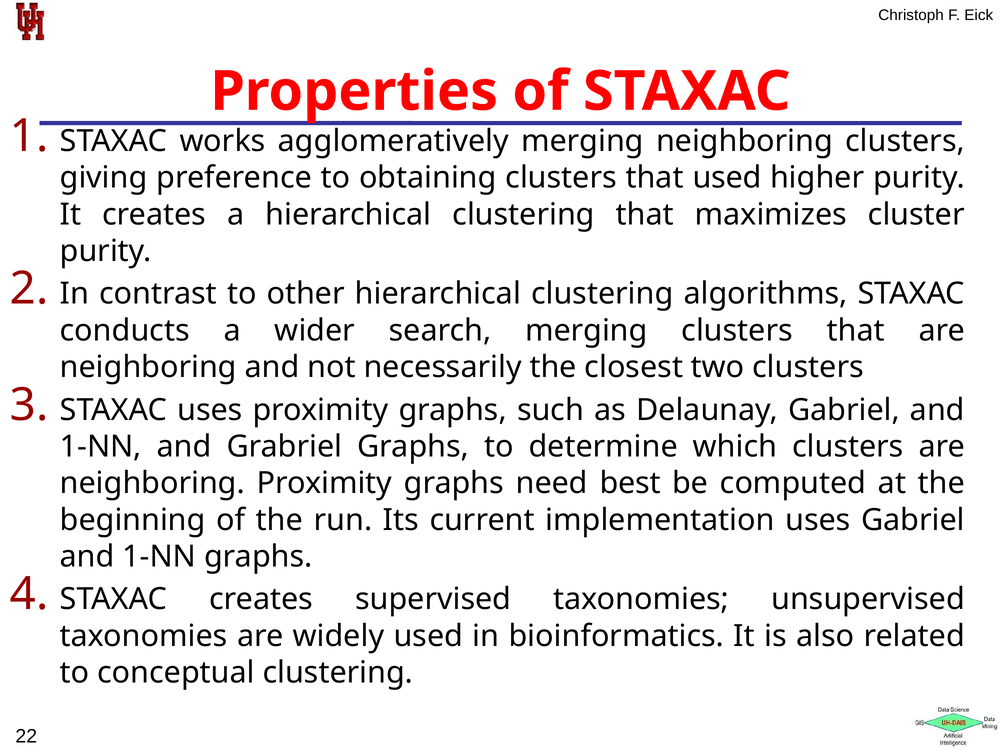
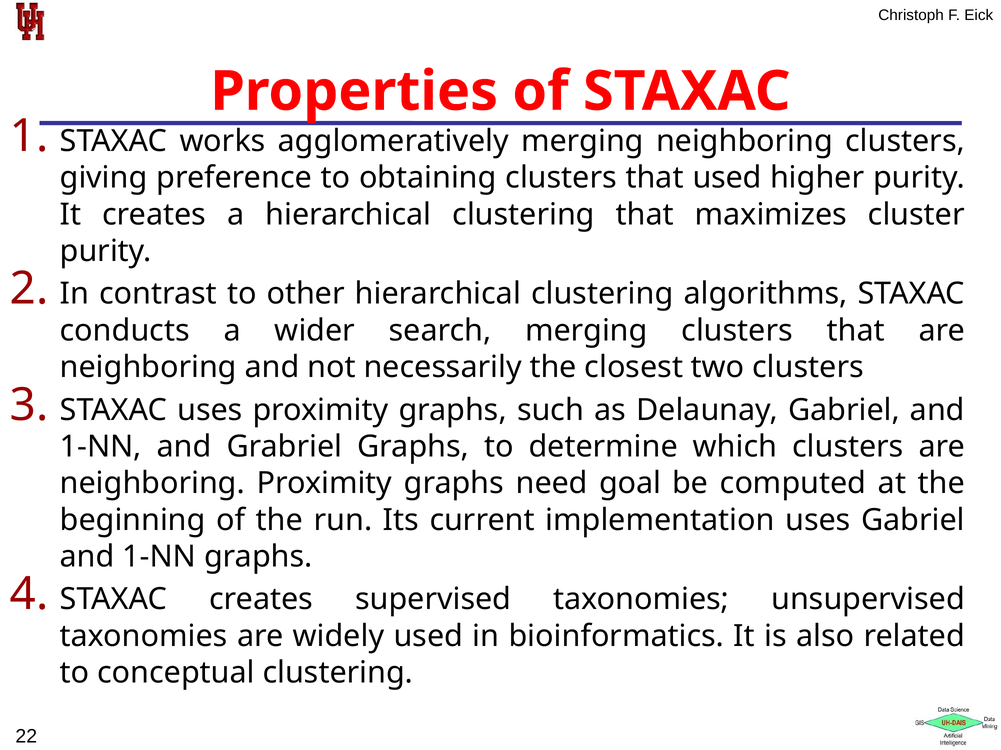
best: best -> goal
